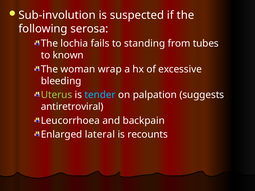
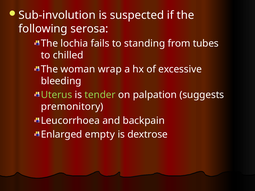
known: known -> chilled
tender colour: light blue -> light green
antiretroviral: antiretroviral -> premonitory
lateral: lateral -> empty
recounts: recounts -> dextrose
